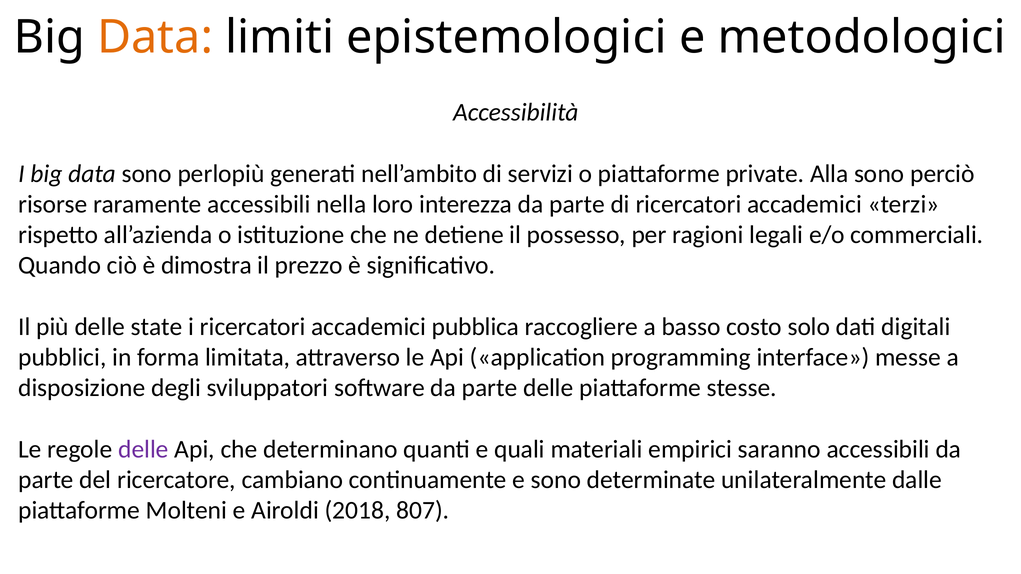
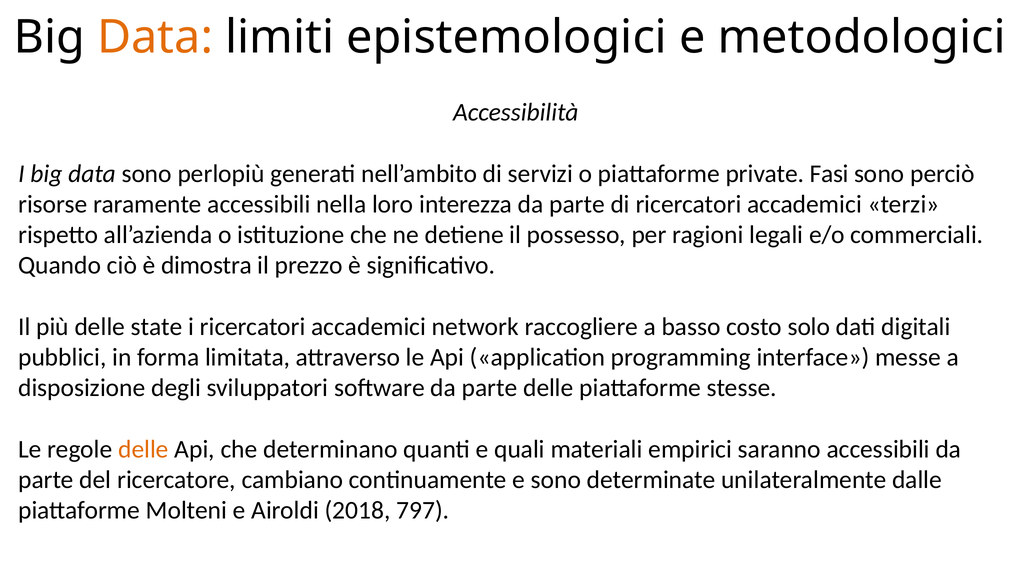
Alla: Alla -> Fasi
pubblica: pubblica -> network
delle at (143, 449) colour: purple -> orange
807: 807 -> 797
